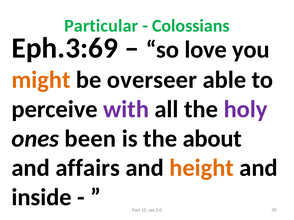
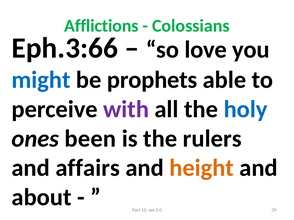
Particular: Particular -> Afflictions
Eph.3:69: Eph.3:69 -> Eph.3:66
might colour: orange -> blue
overseer: overseer -> prophets
holy colour: purple -> blue
about: about -> rulers
inside: inside -> about
